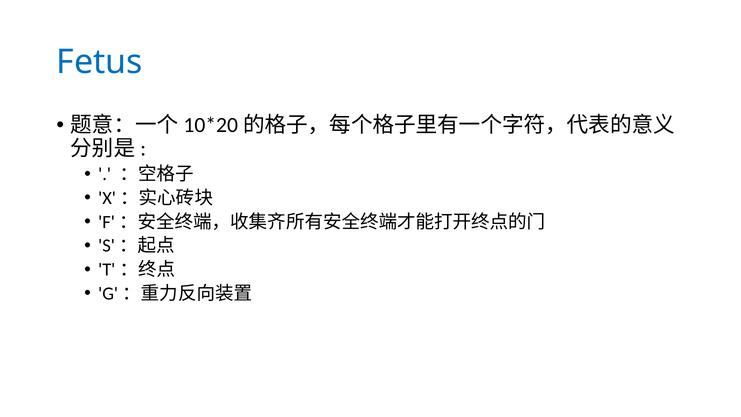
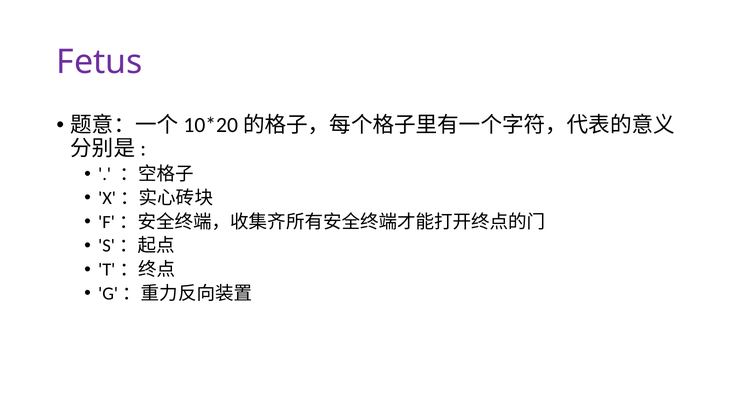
Fetus colour: blue -> purple
